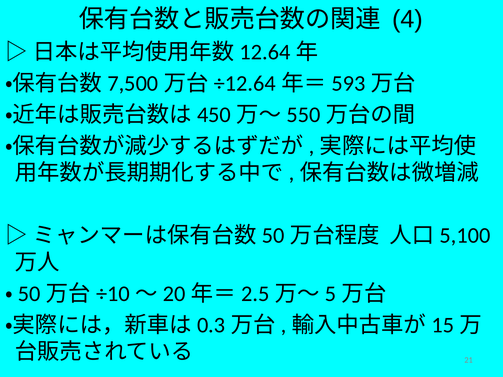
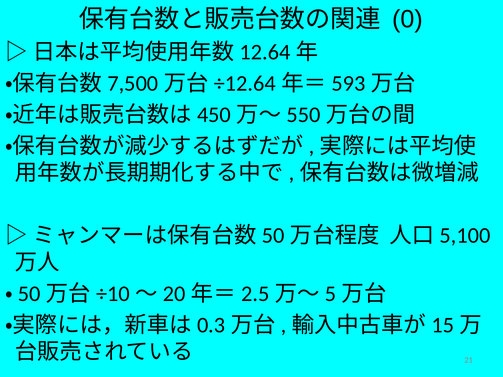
4: 4 -> 0
